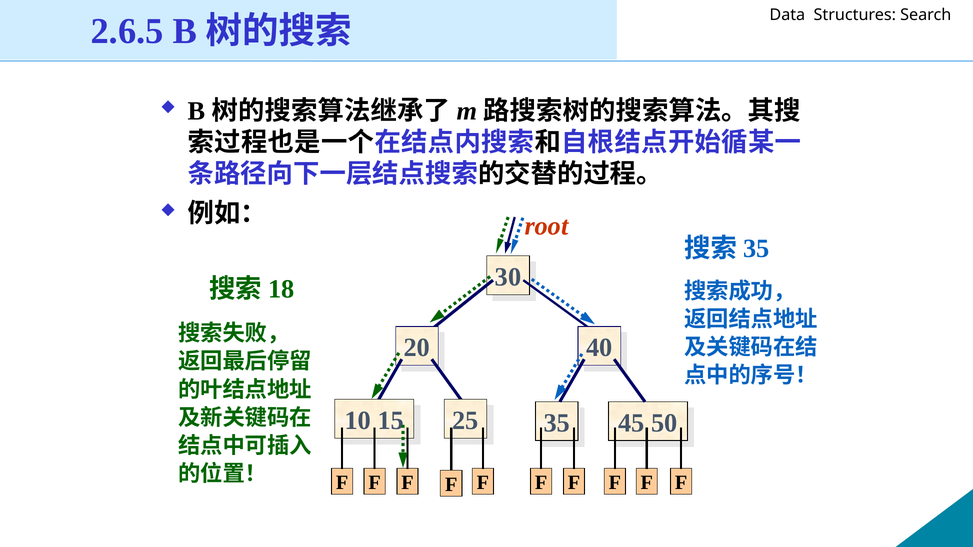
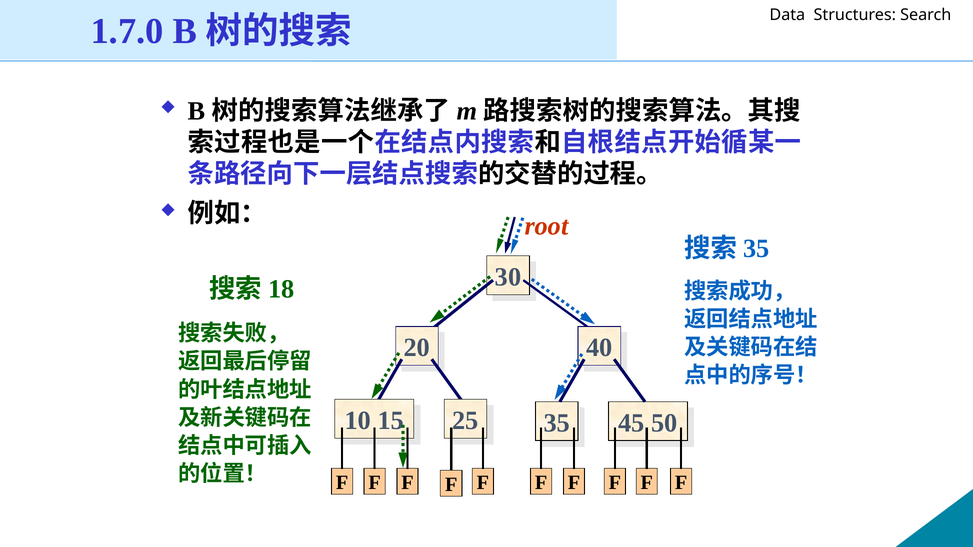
2.6.5: 2.6.5 -> 1.7.0
